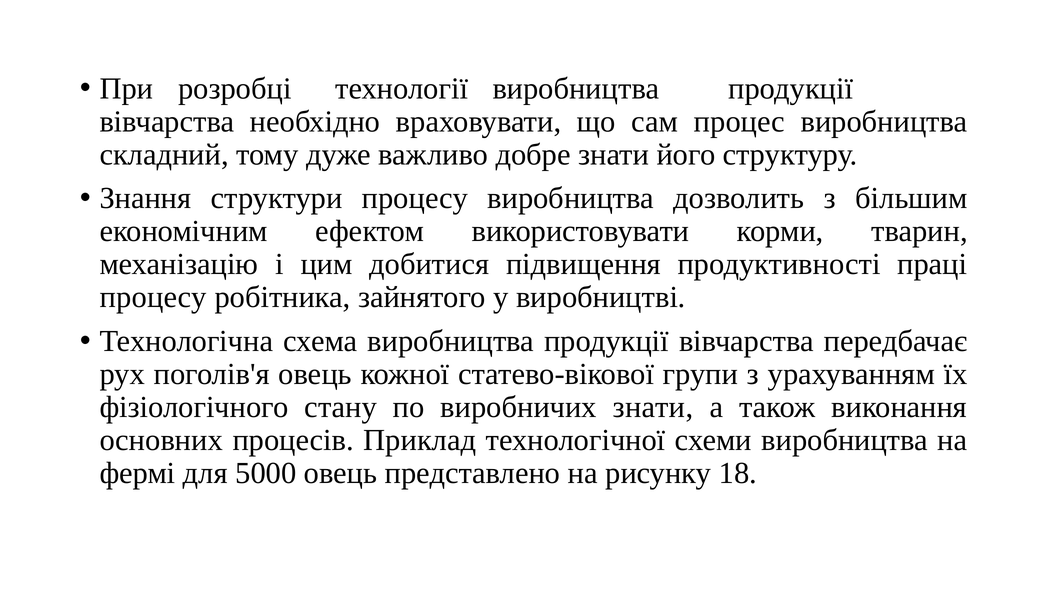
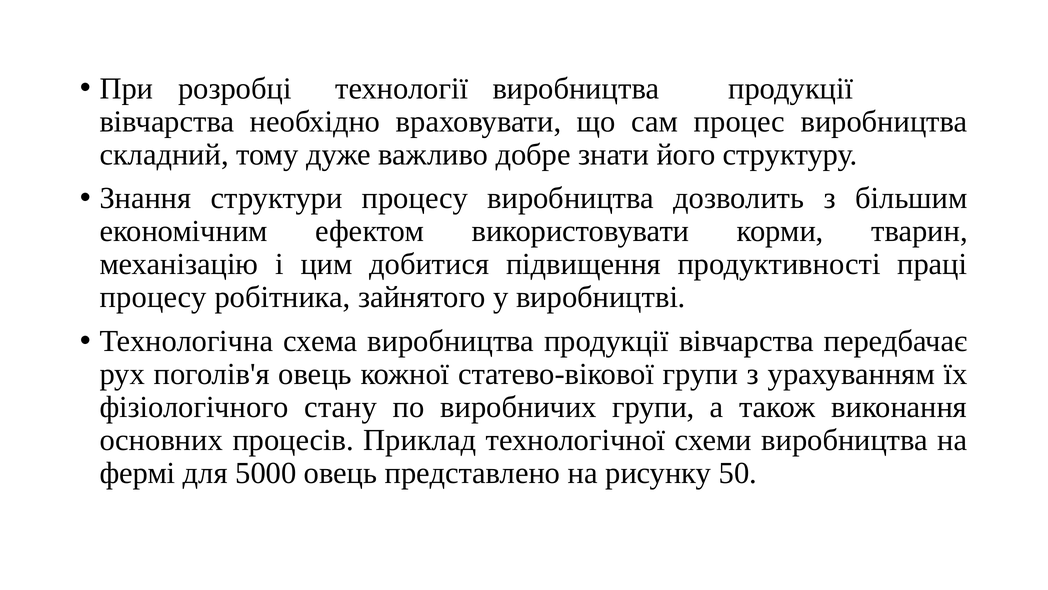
виробничих знати: знати -> групи
18: 18 -> 50
